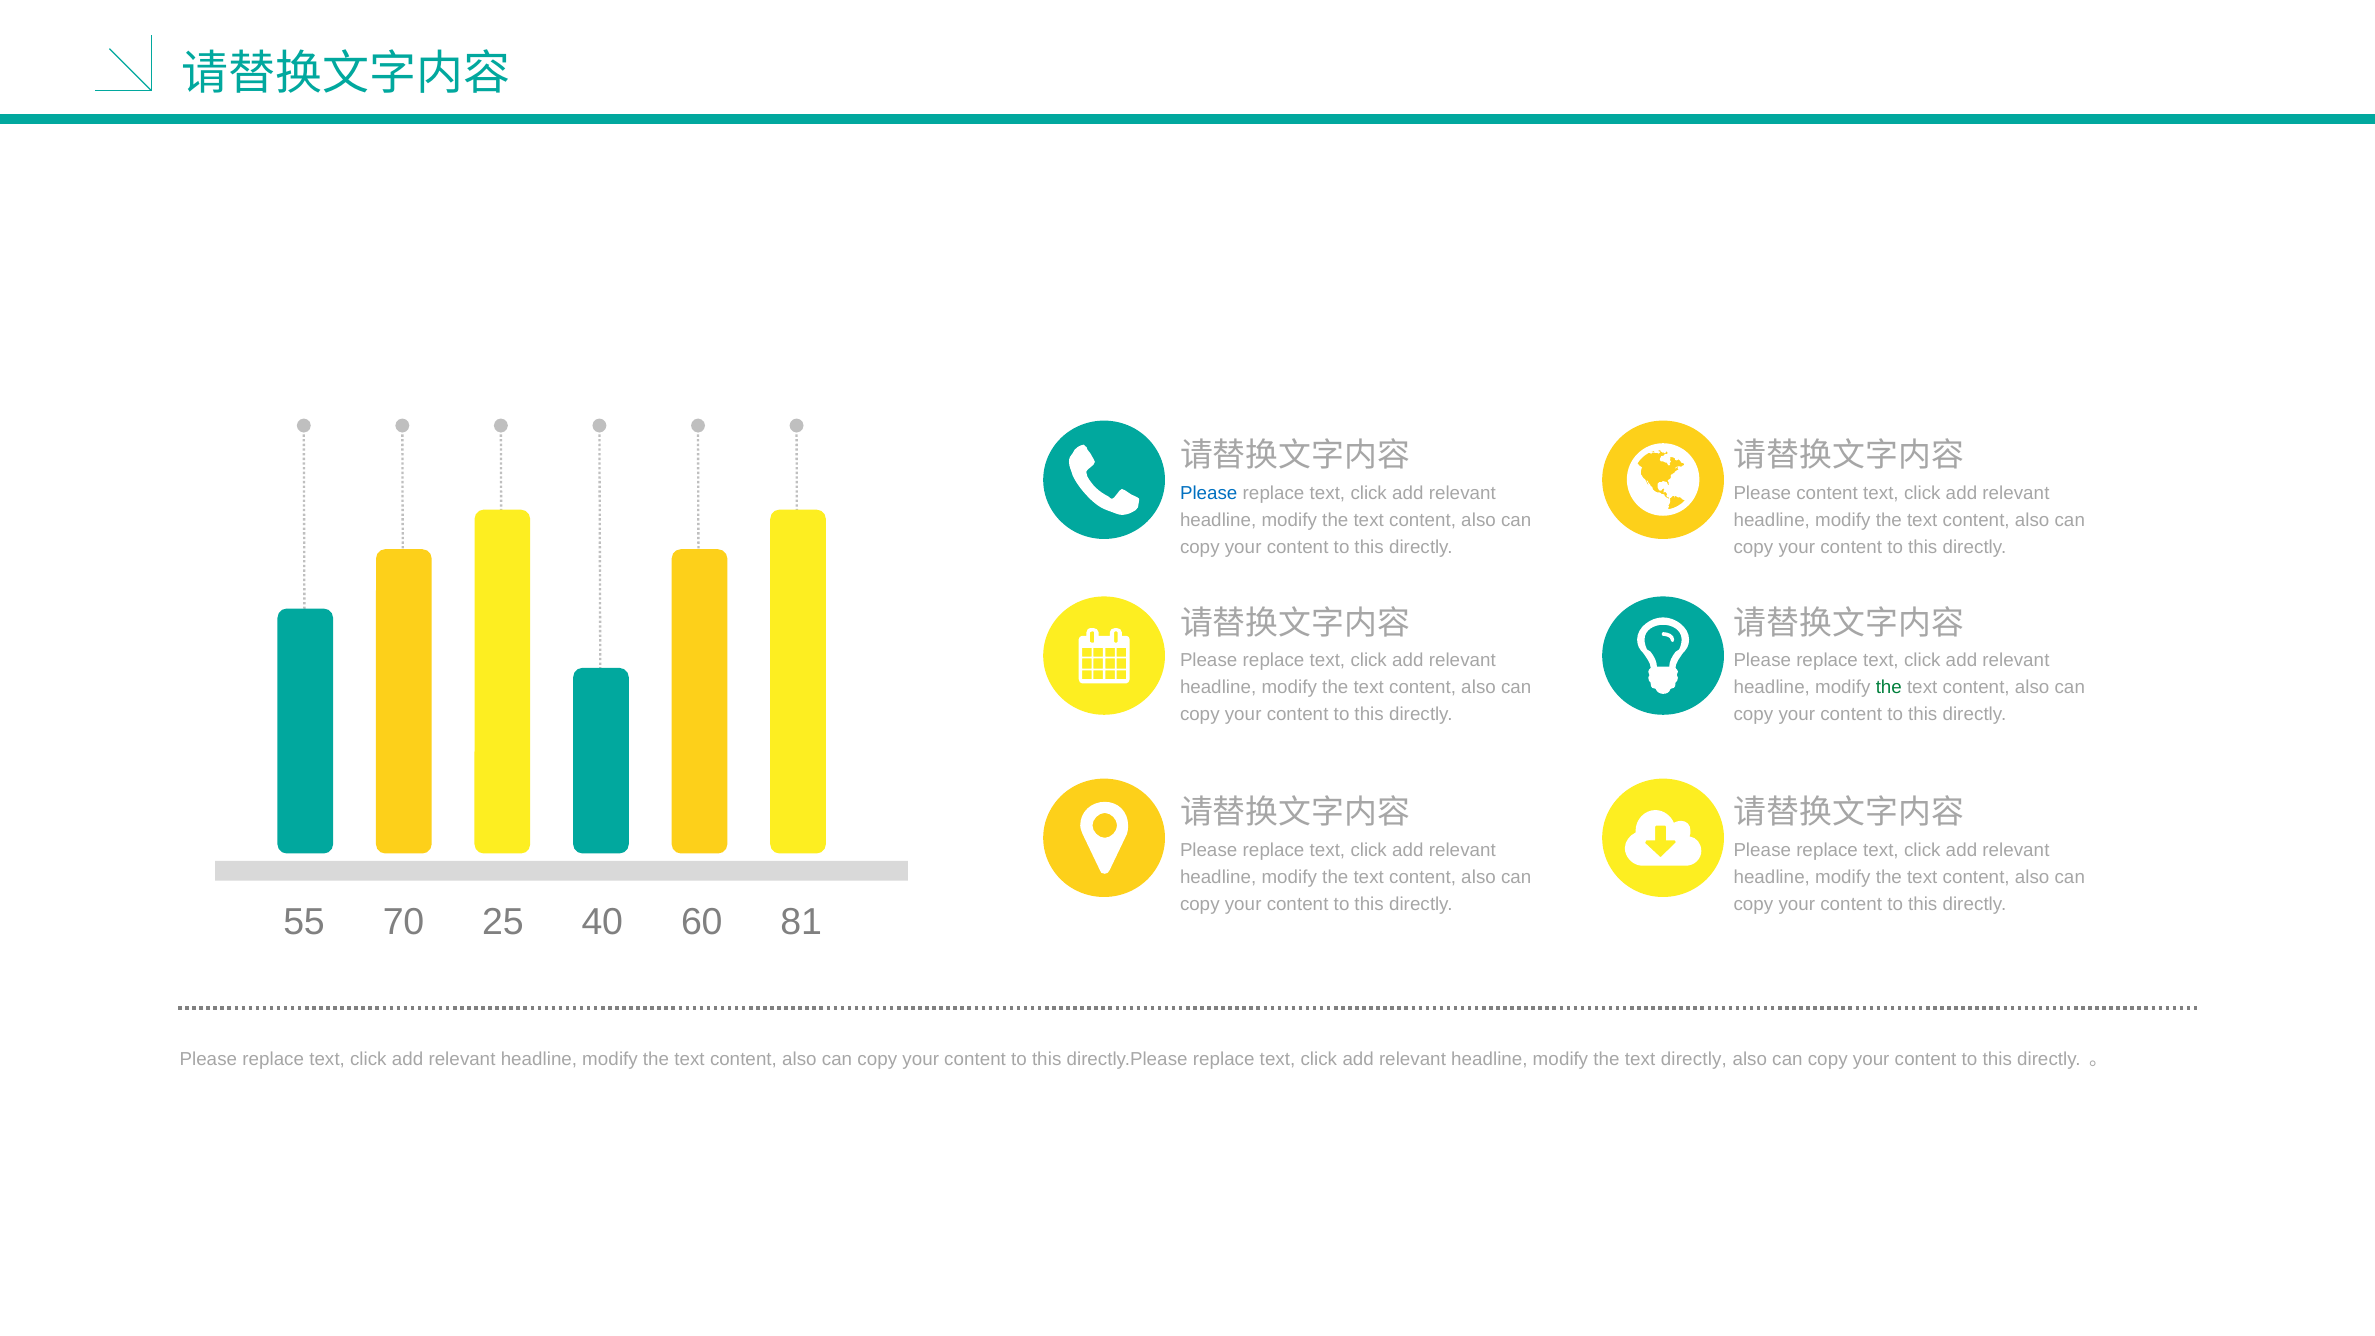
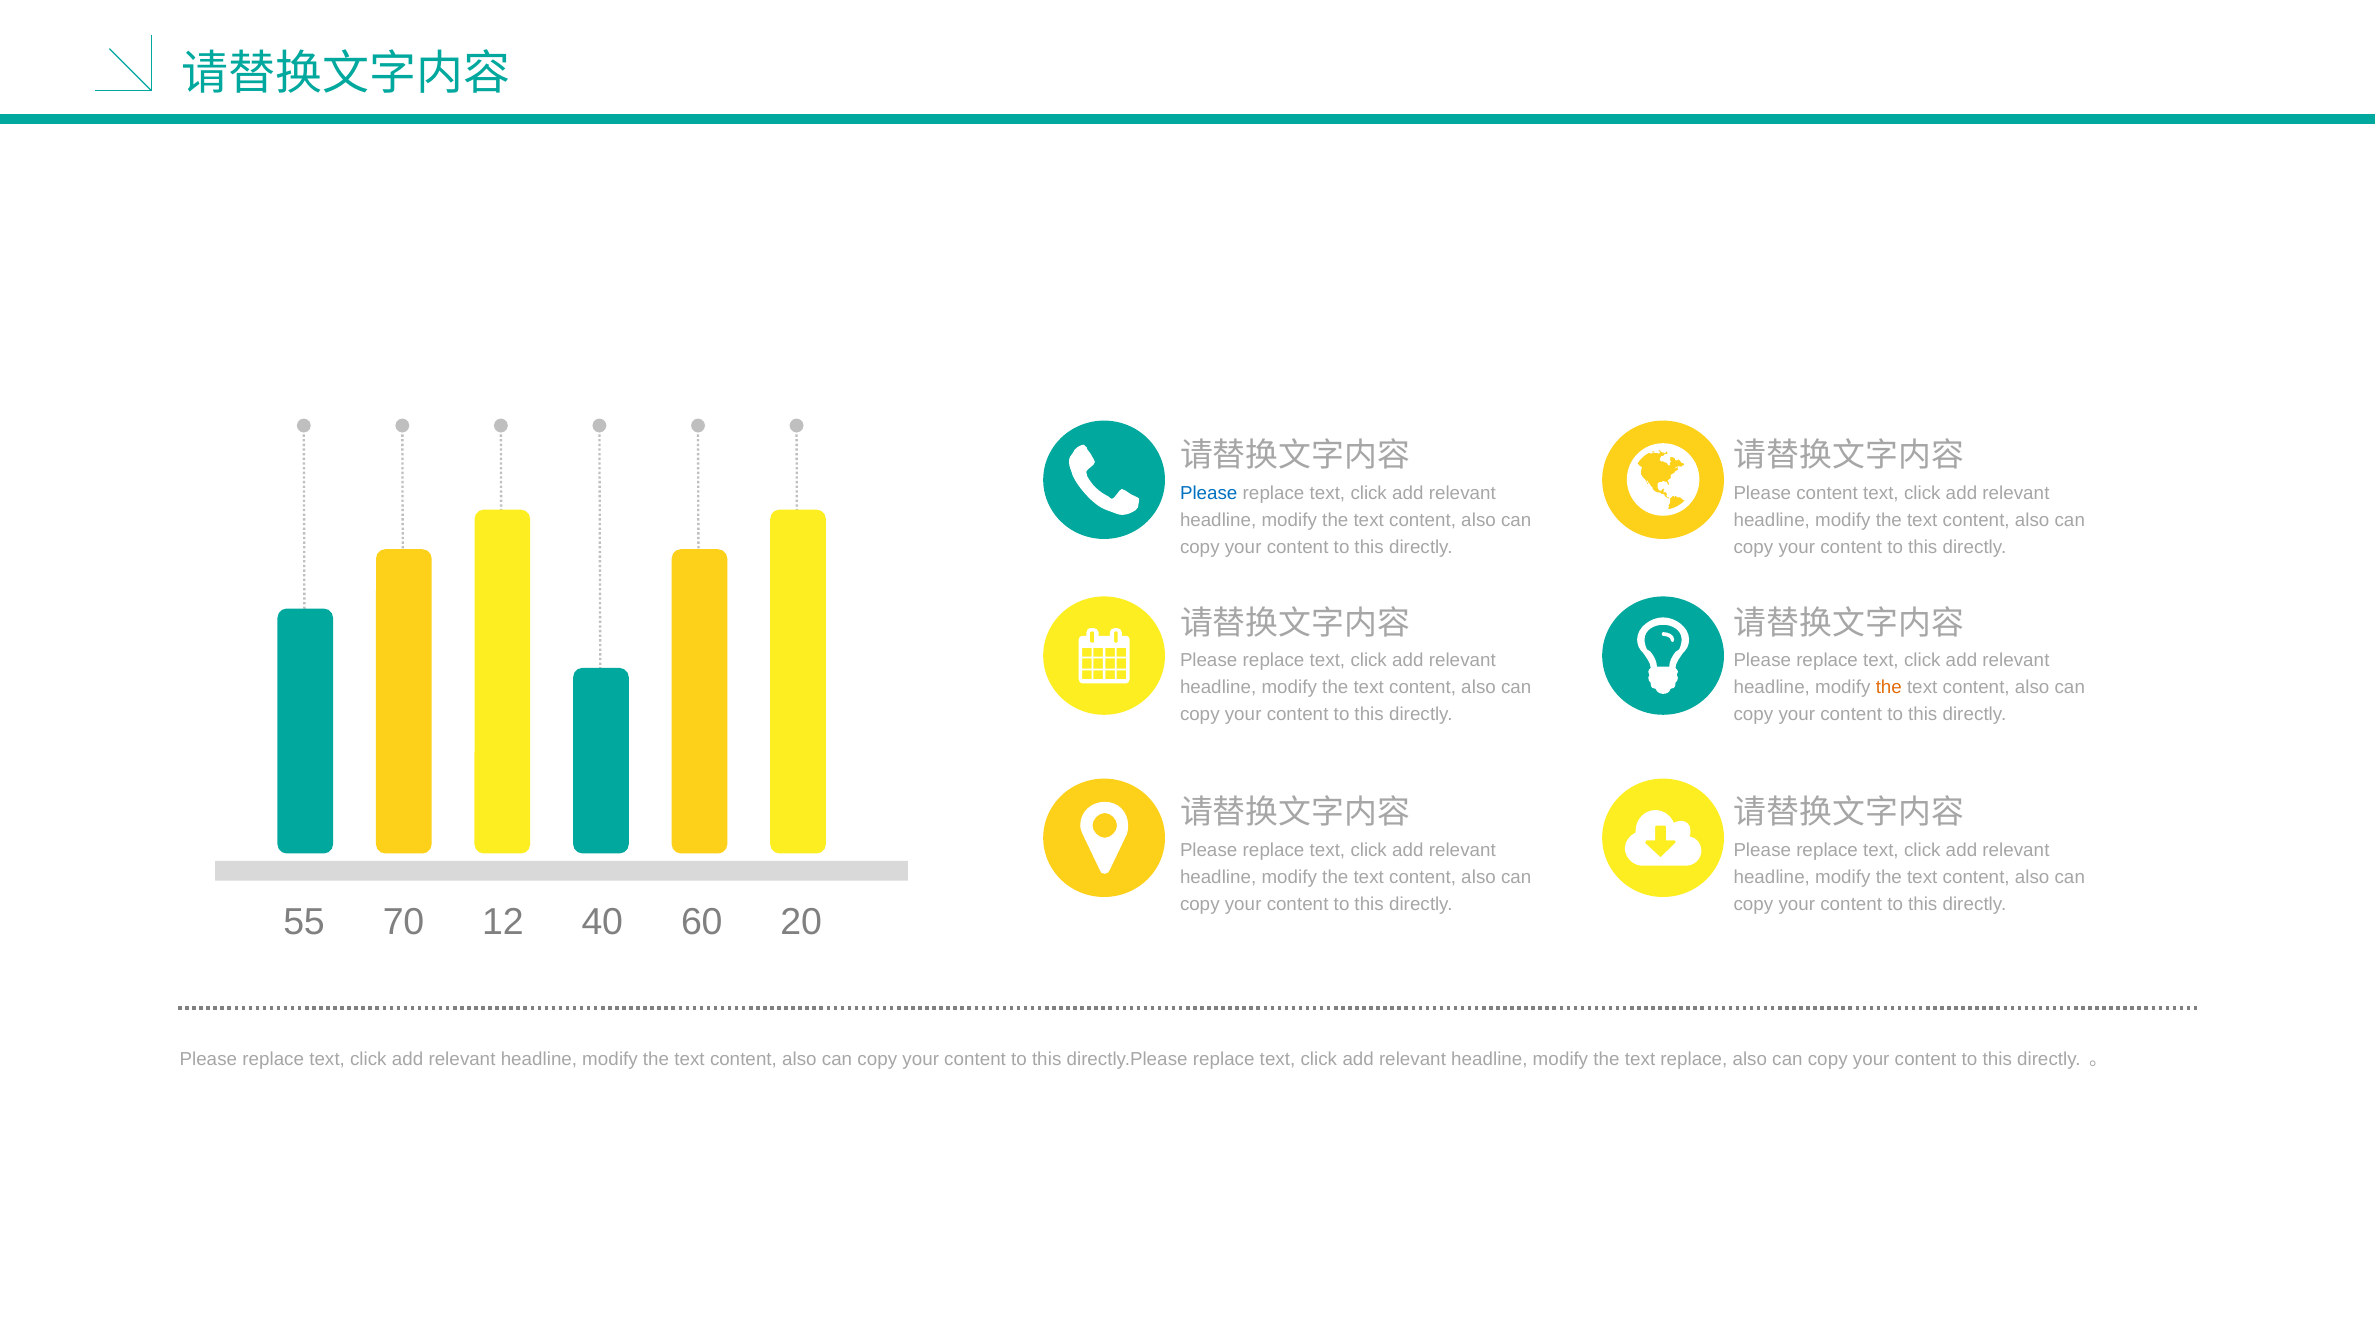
the at (1889, 688) colour: green -> orange
25: 25 -> 12
81: 81 -> 20
text directly: directly -> replace
